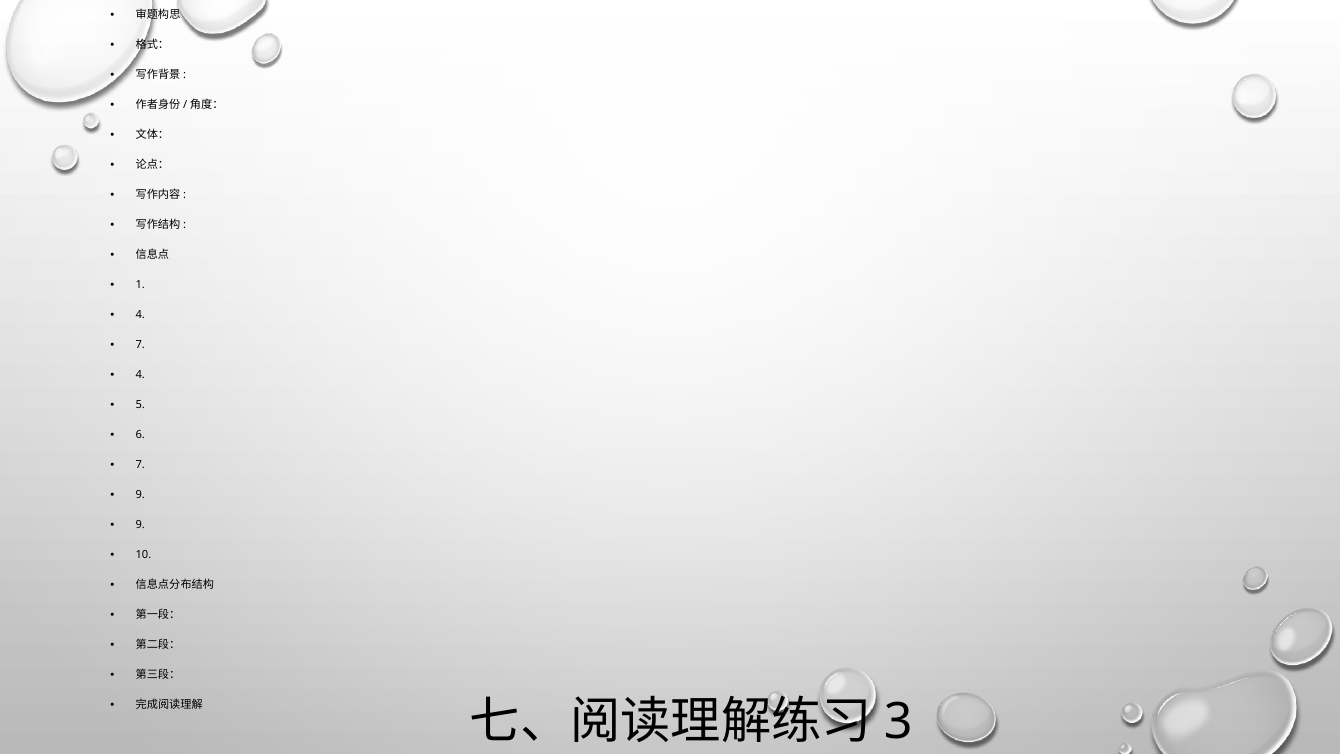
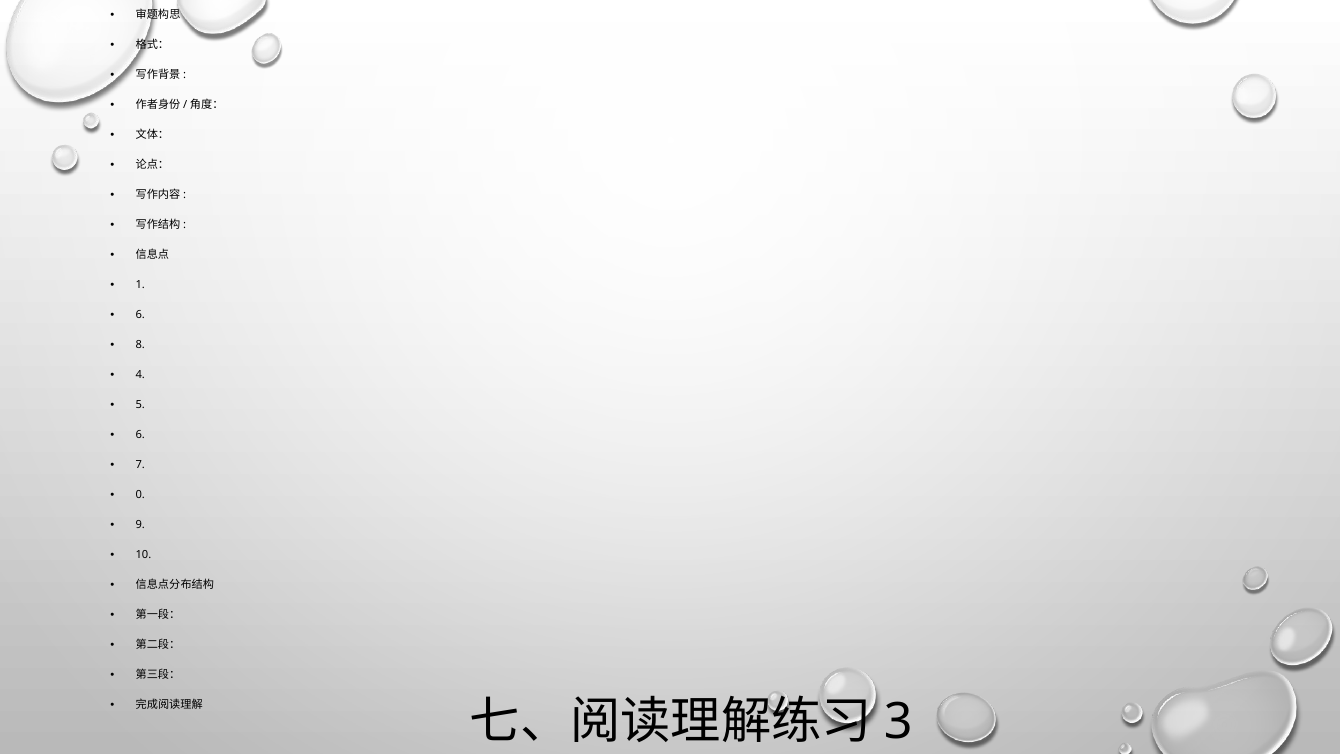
4 at (140, 315): 4 -> 6
7 at (140, 345): 7 -> 8
9 at (140, 495): 9 -> 0
